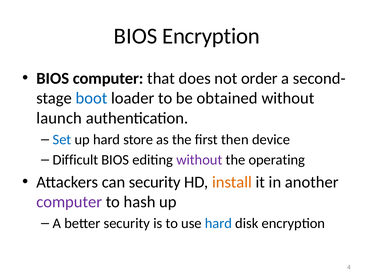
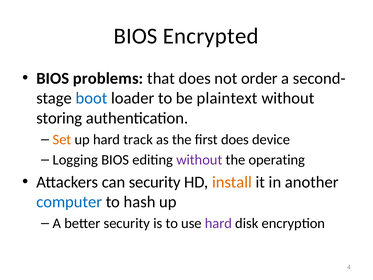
BIOS Encryption: Encryption -> Encrypted
BIOS computer: computer -> problems
obtained: obtained -> plaintext
launch: launch -> storing
Set colour: blue -> orange
store: store -> track
first then: then -> does
Difficult: Difficult -> Logging
computer at (69, 202) colour: purple -> blue
hard at (218, 223) colour: blue -> purple
